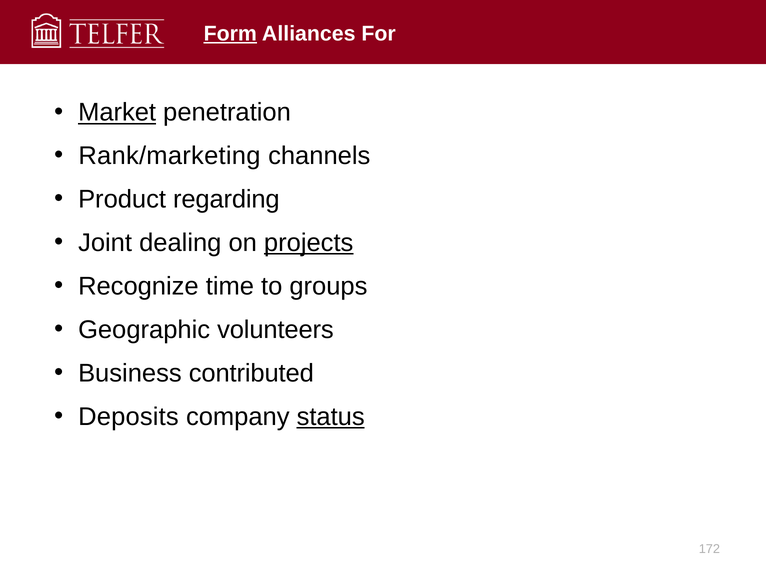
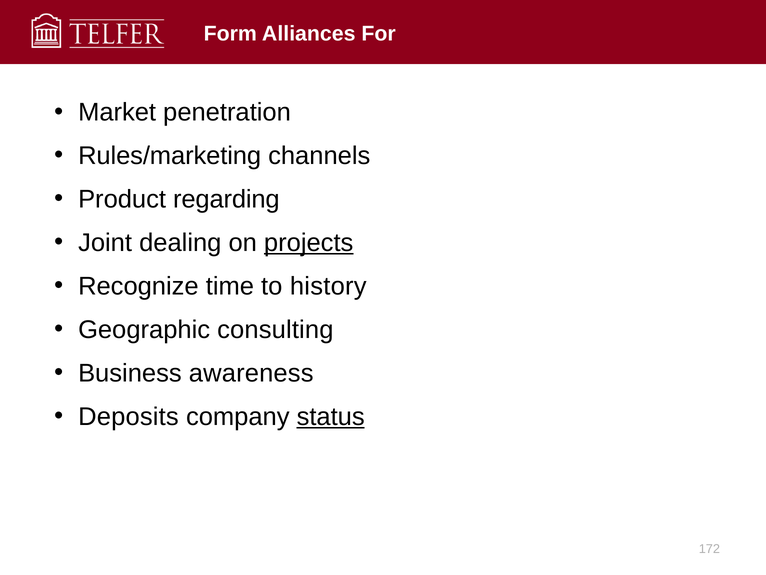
Form underline: present -> none
Market underline: present -> none
Rank/marketing: Rank/marketing -> Rules/marketing
groups: groups -> history
volunteers: volunteers -> consulting
contributed: contributed -> awareness
